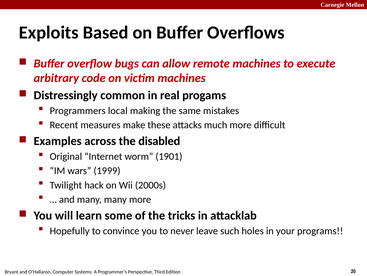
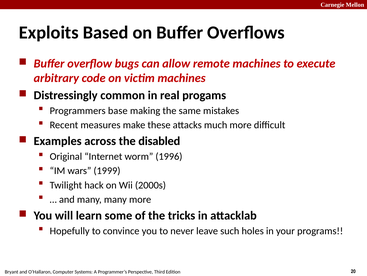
local: local -> base
1901: 1901 -> 1996
